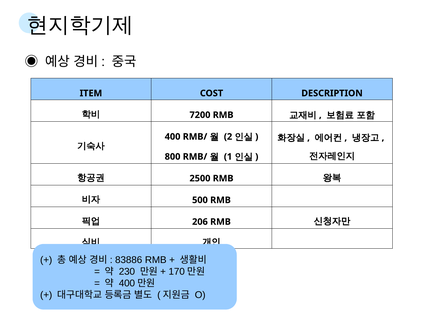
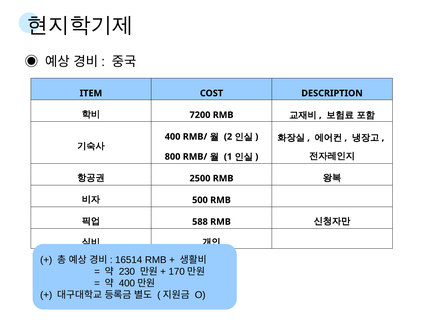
206: 206 -> 588
83886: 83886 -> 16514
